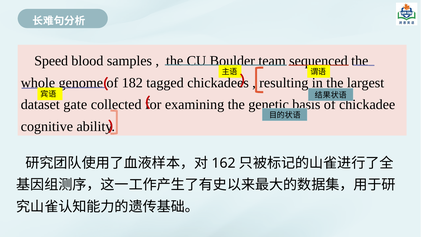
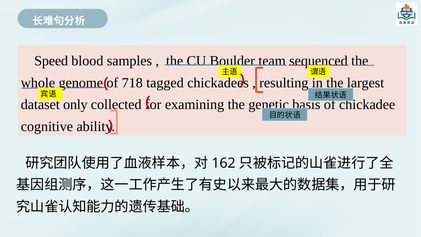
182: 182 -> 718
gate: gate -> only
